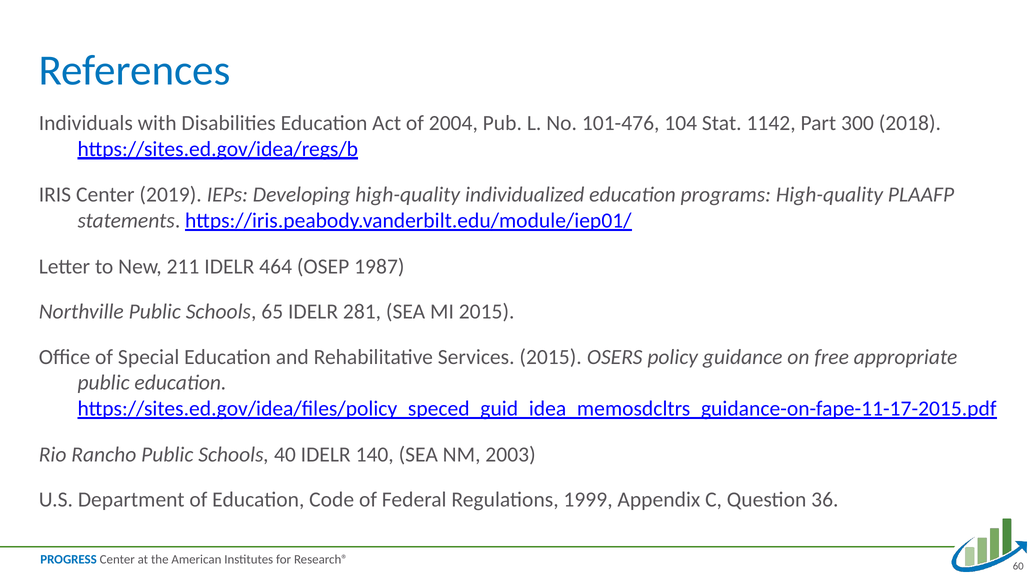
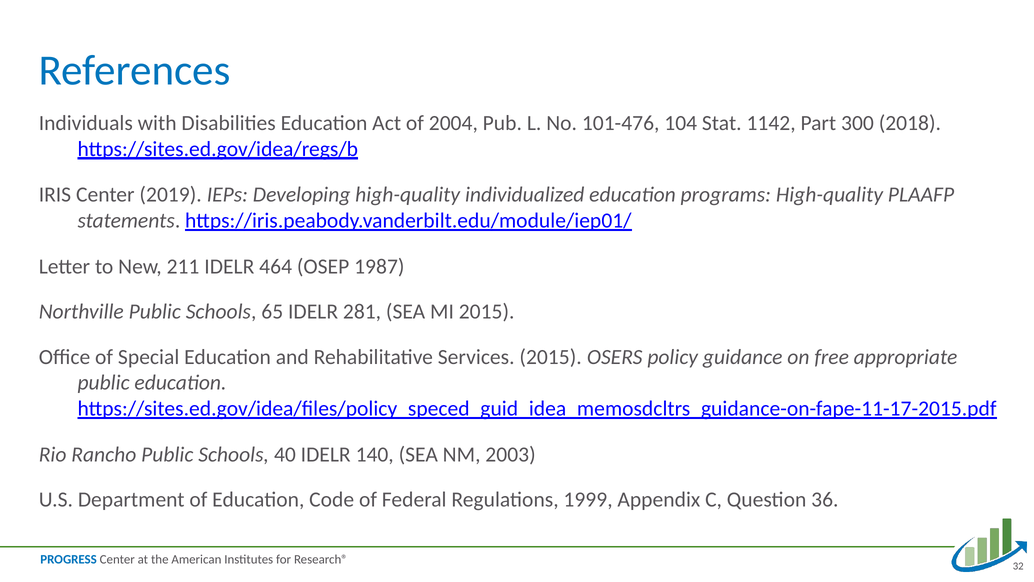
60: 60 -> 32
